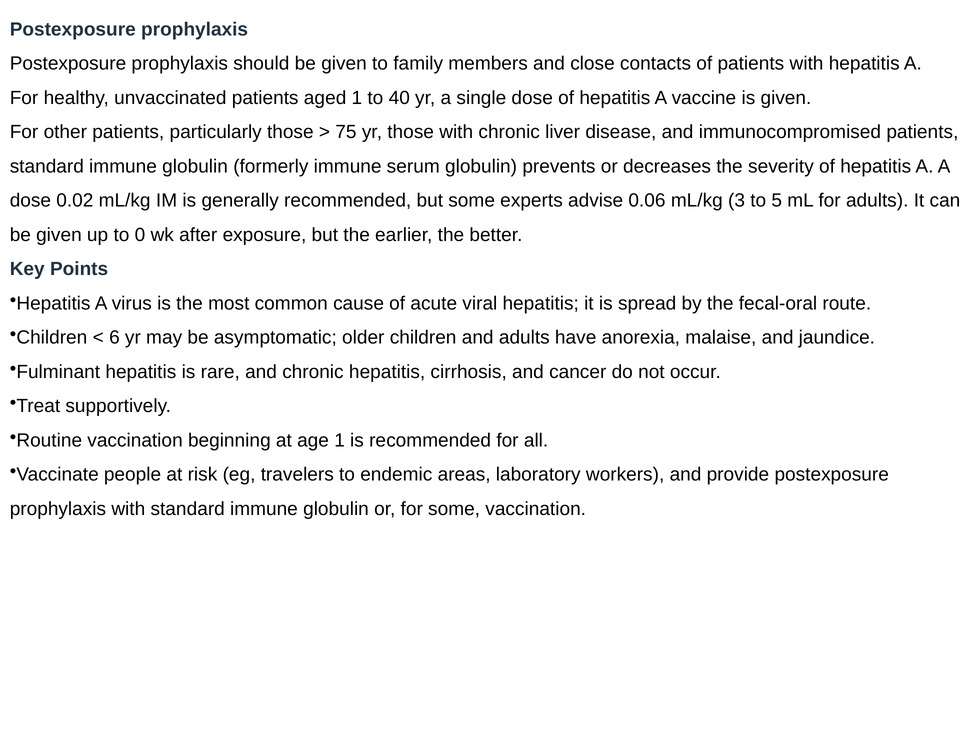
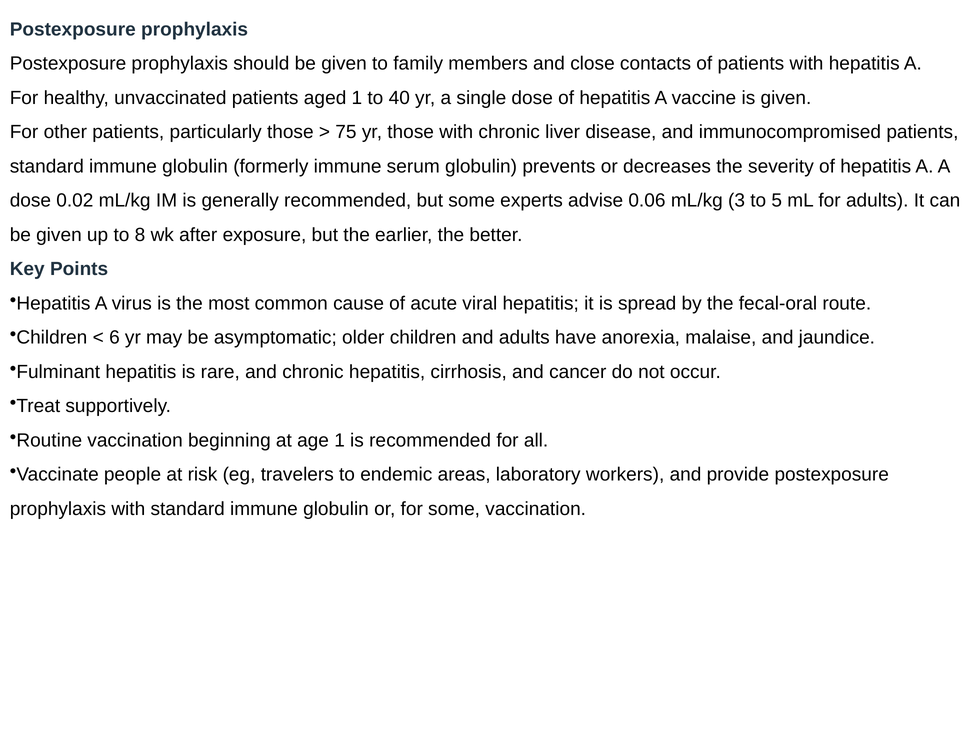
0: 0 -> 8
